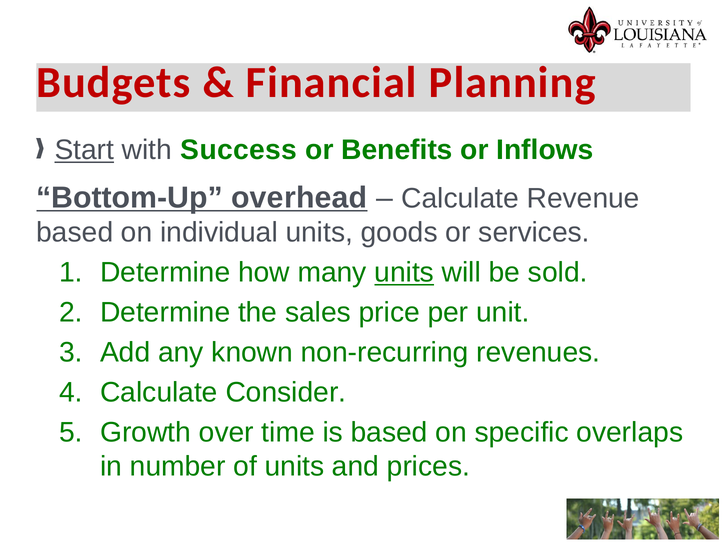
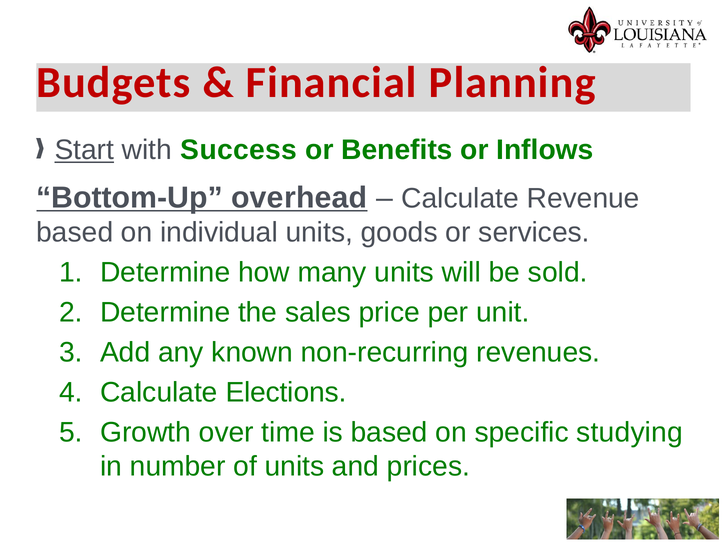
units at (404, 273) underline: present -> none
Consider: Consider -> Elections
overlaps: overlaps -> studying
